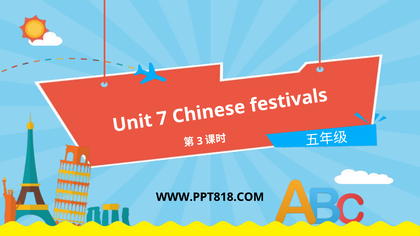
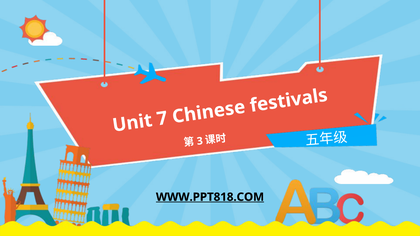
WWW.PPT818.COM underline: none -> present
